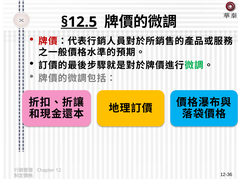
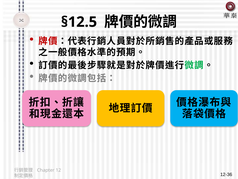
§12.5 underline: present -> none
